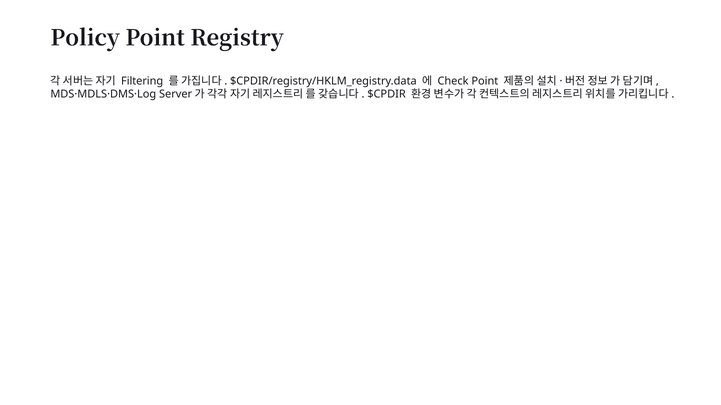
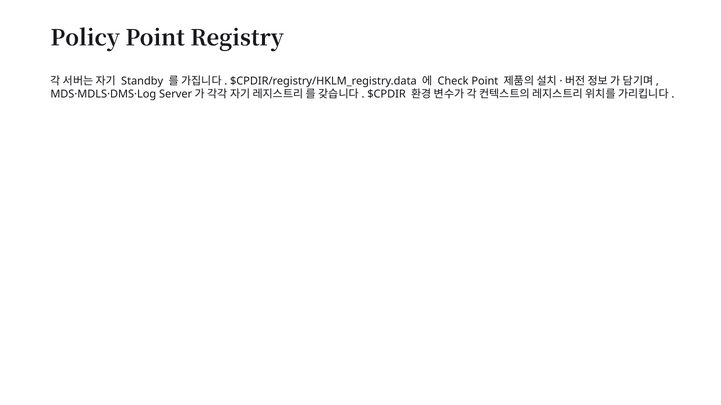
Filtering: Filtering -> Standby
